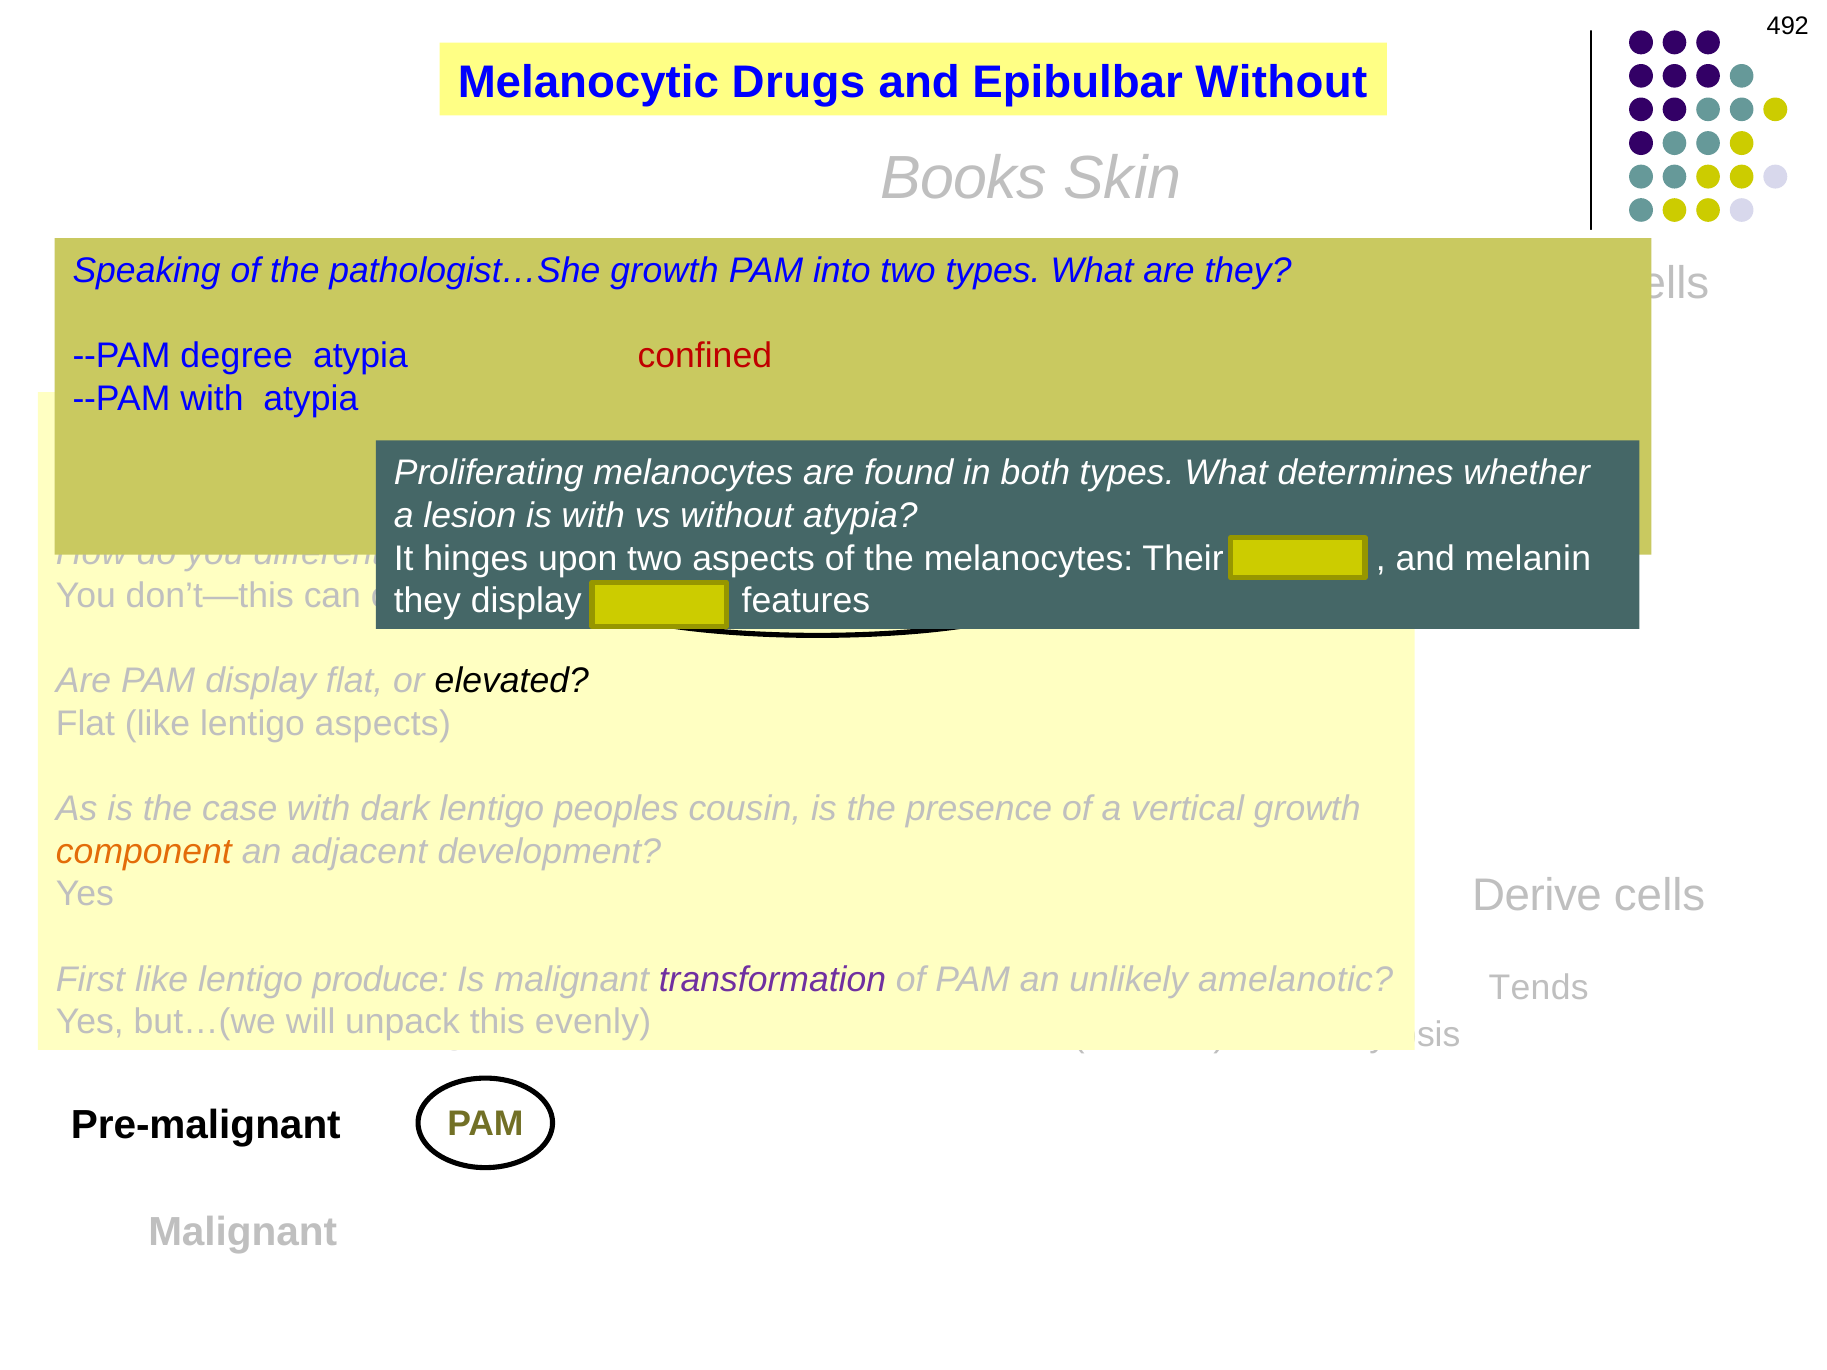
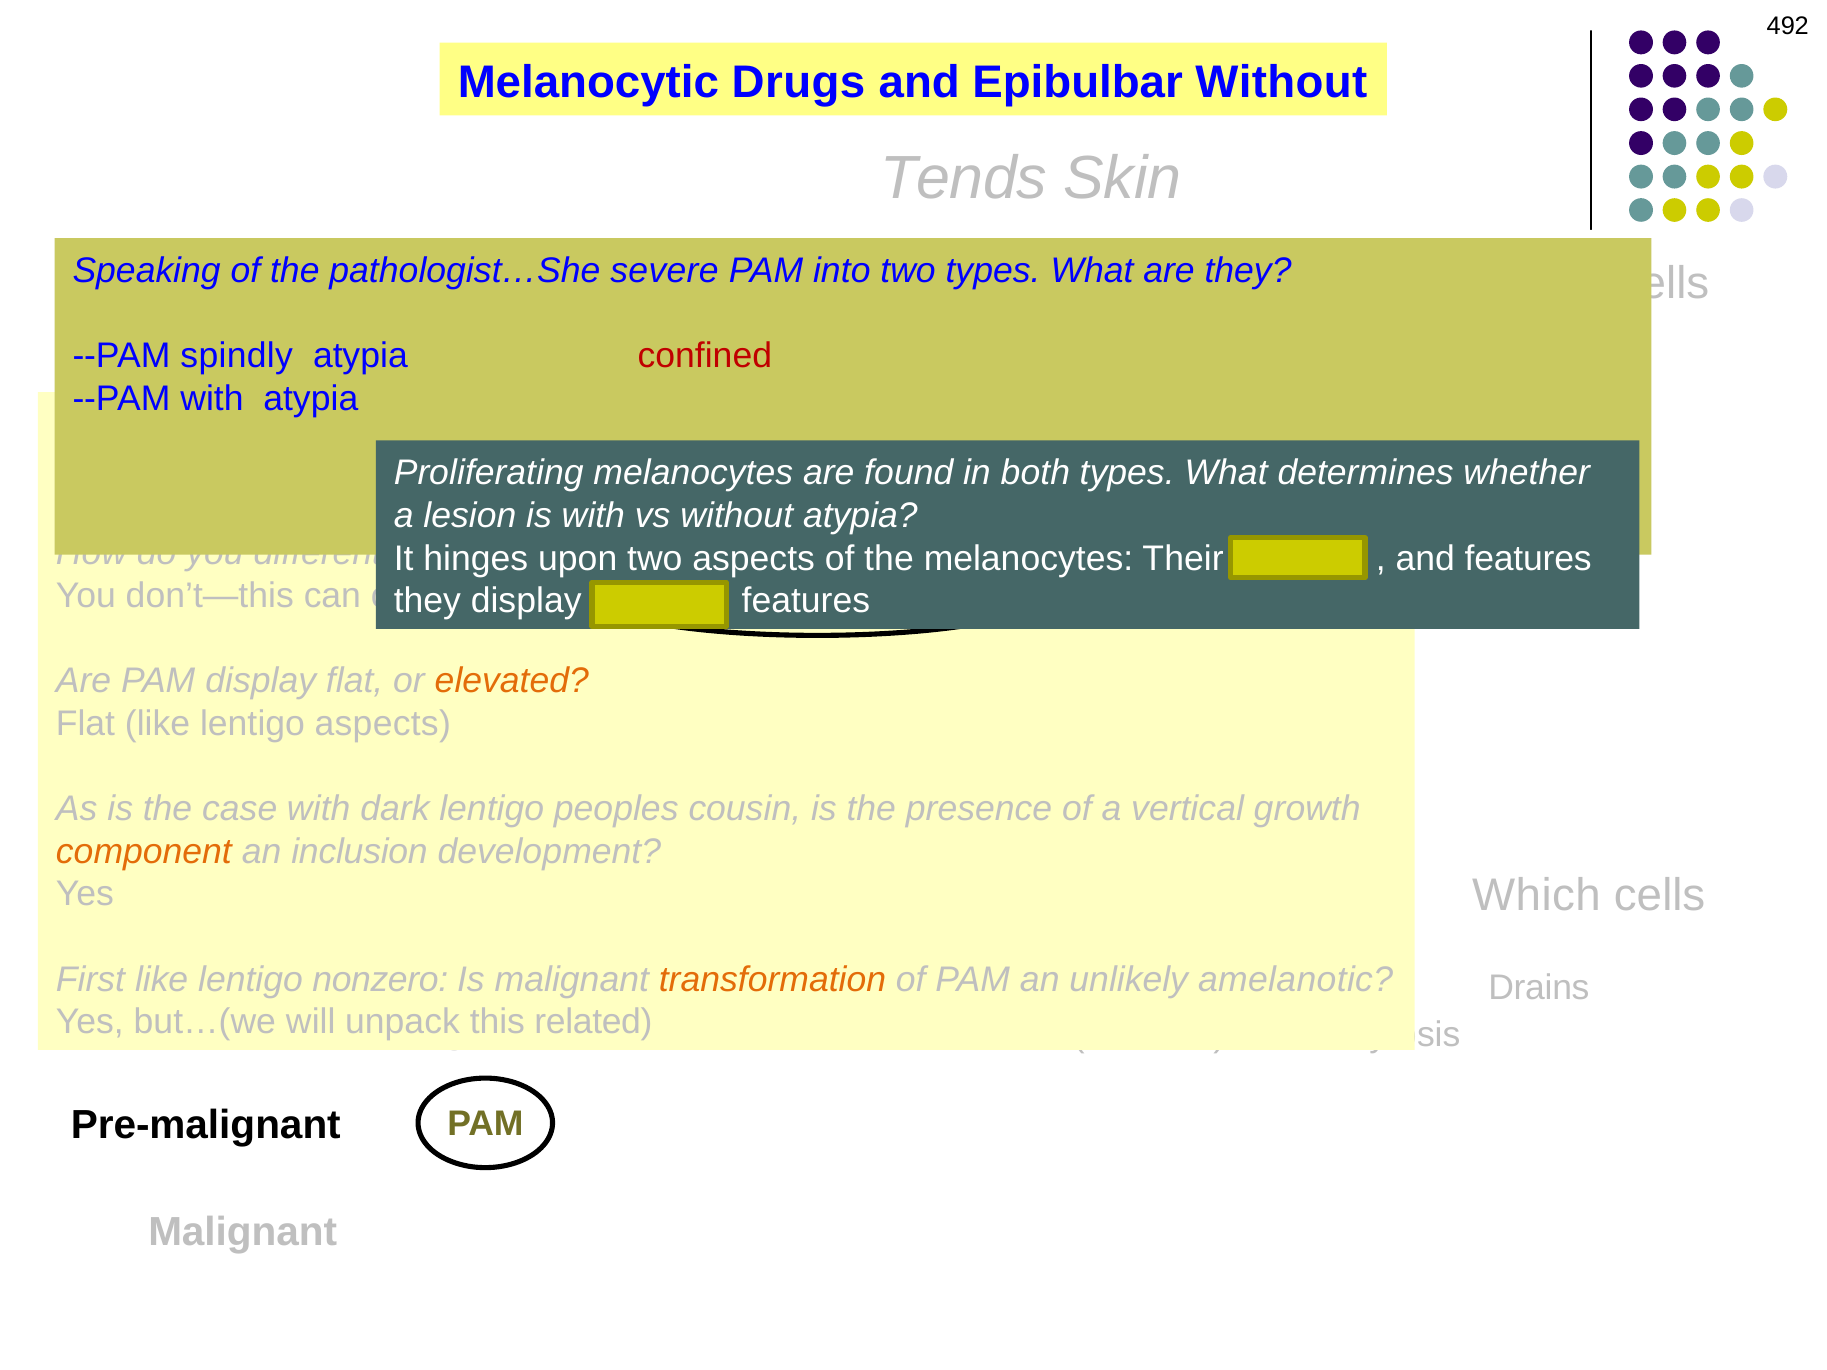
Books: Books -> Tends
growth at (664, 271): growth -> severe
degree: degree -> spindly
and melanin: melanin -> features
elevated colour: black -> orange
adjacent: adjacent -> inclusion
Derive: Derive -> Which
produce: produce -> nonzero
transformation colour: purple -> orange
Tends: Tends -> Drains
evenly: evenly -> related
